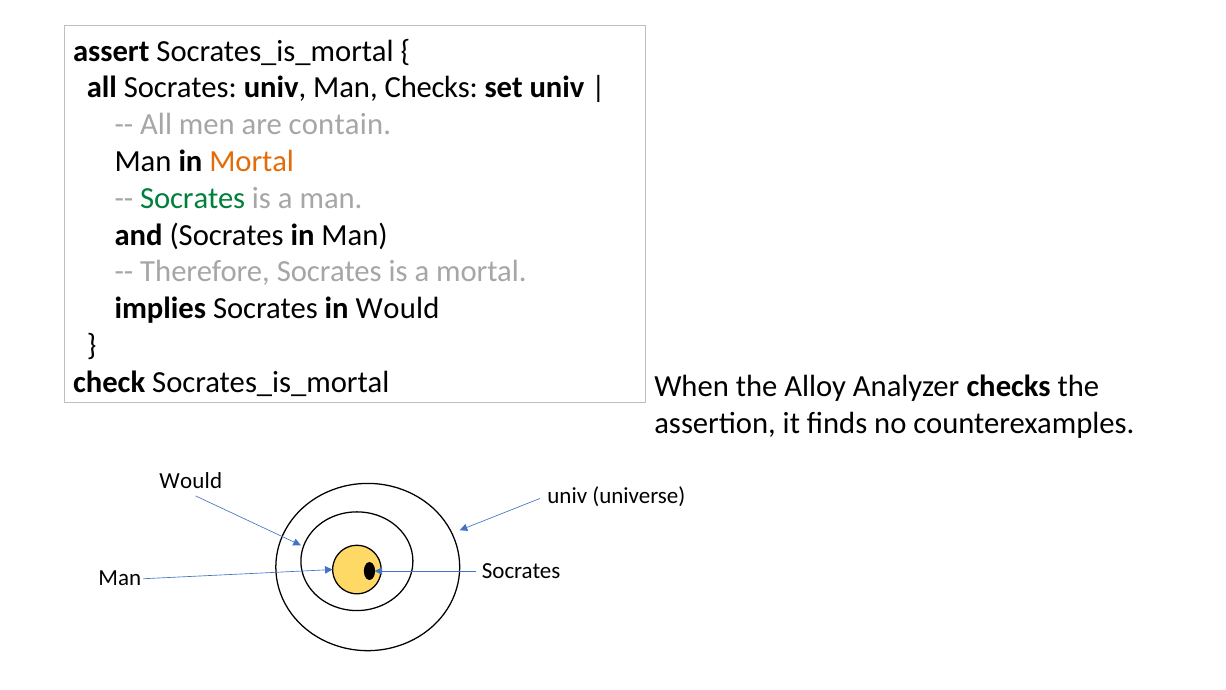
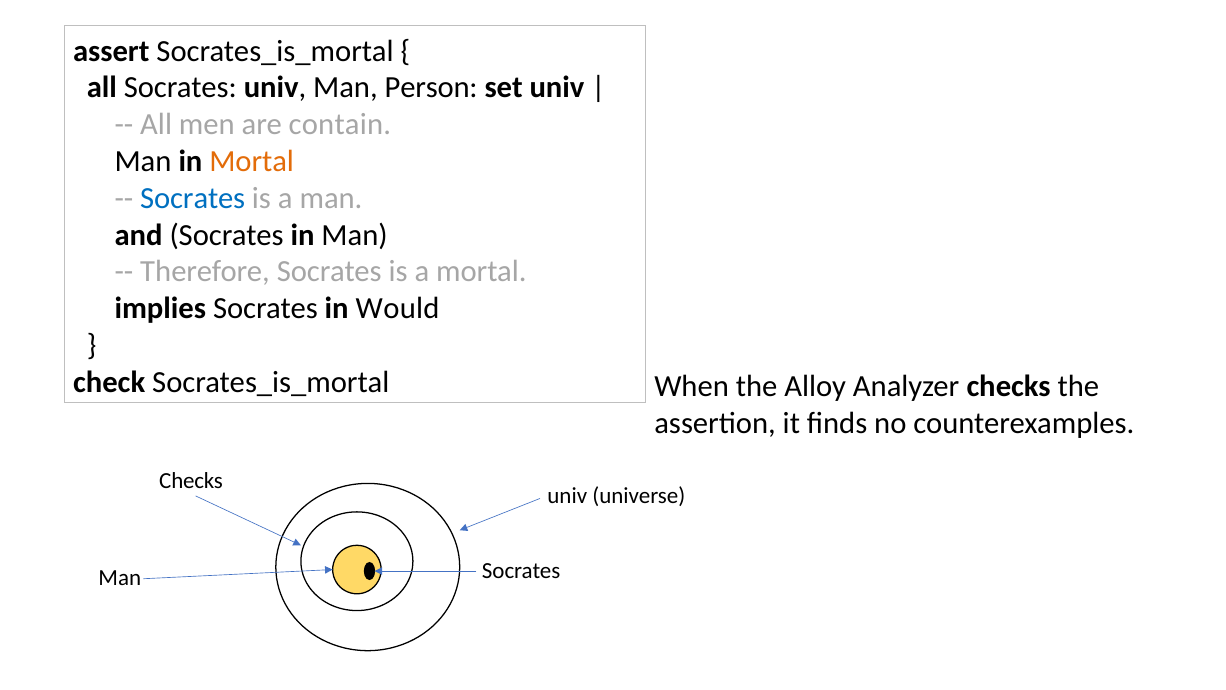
Man Checks: Checks -> Person
Socrates at (193, 198) colour: green -> blue
Would at (191, 481): Would -> Checks
